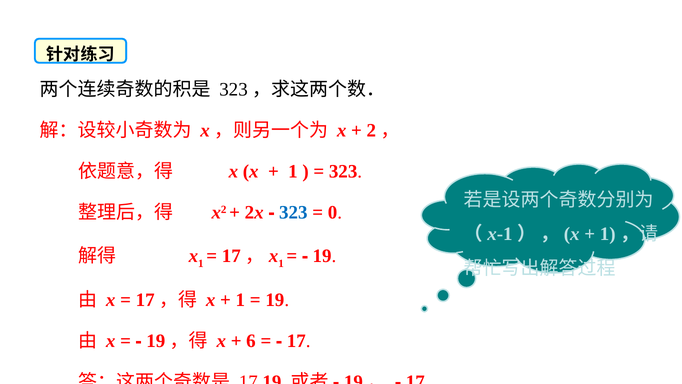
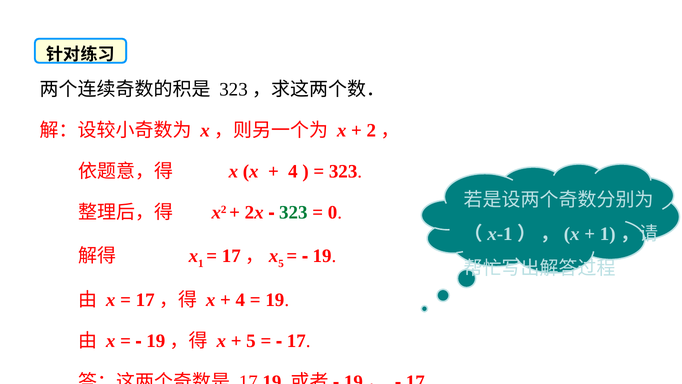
1 at (293, 171): 1 -> 4
323 at (293, 212) colour: blue -> green
1 at (281, 263): 1 -> 5
1 at (240, 300): 1 -> 4
6 at (251, 341): 6 -> 5
